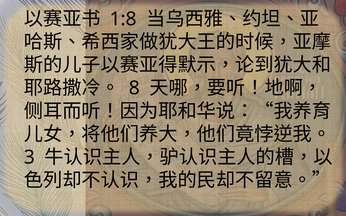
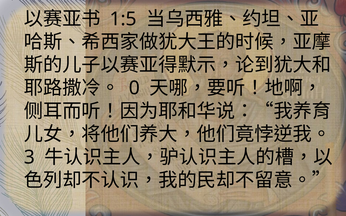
1:8: 1:8 -> 1:5
8: 8 -> 0
